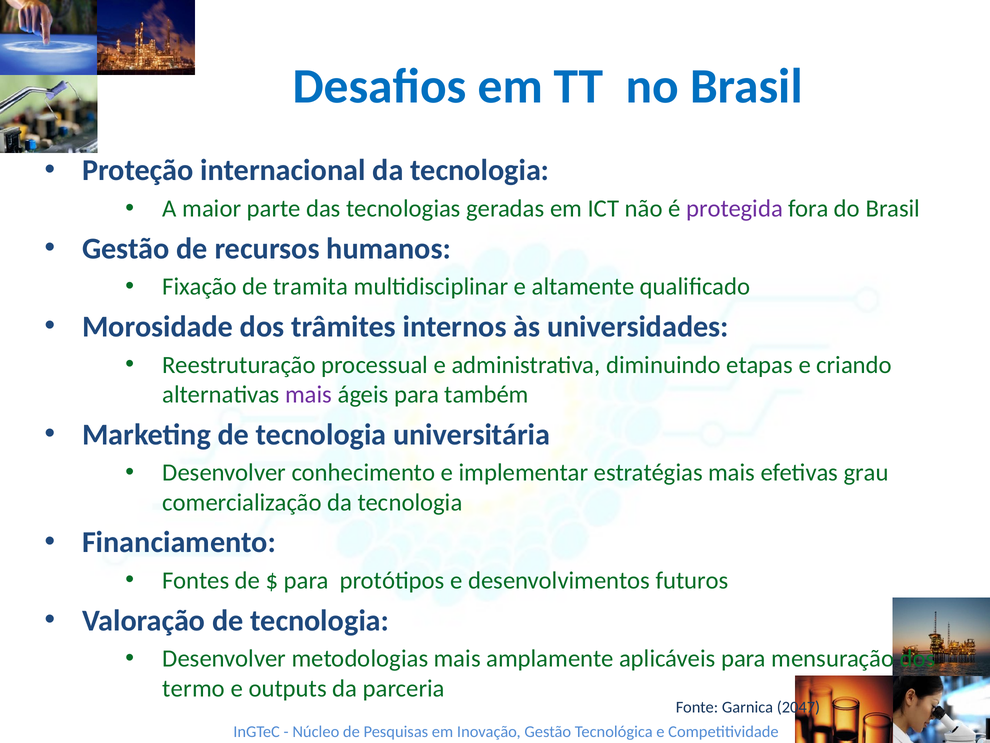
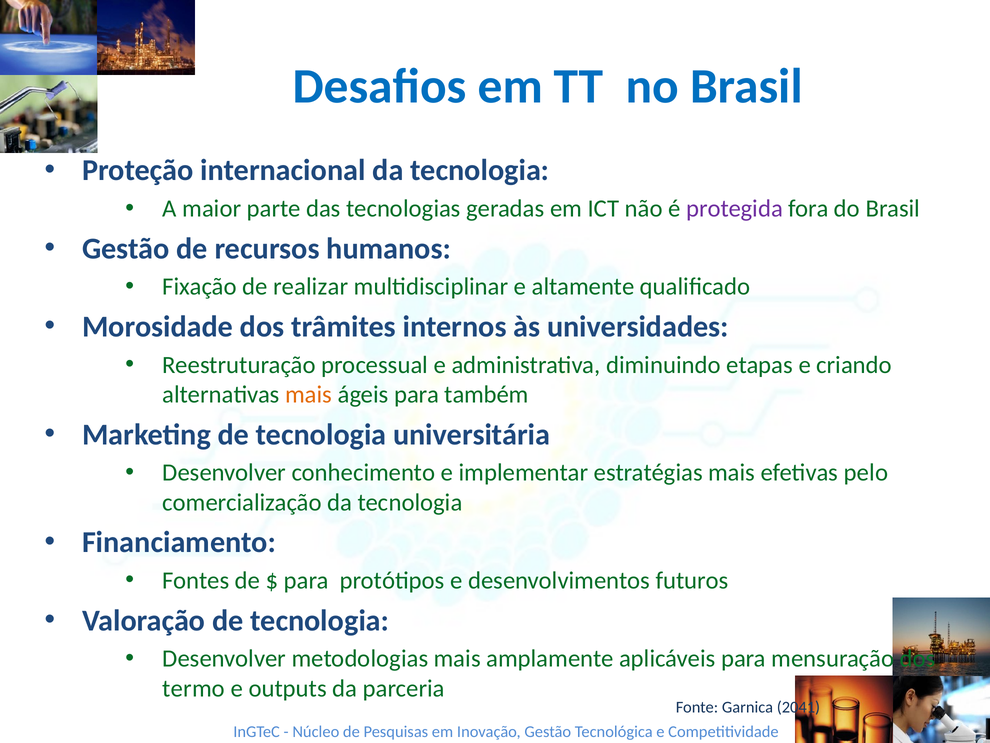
tramita: tramita -> realizar
mais at (309, 394) colour: purple -> orange
grau: grau -> pelo
2047: 2047 -> 2041
